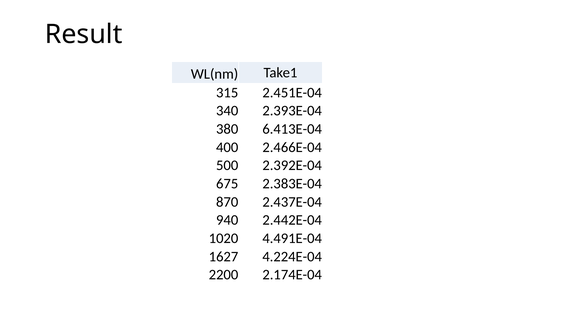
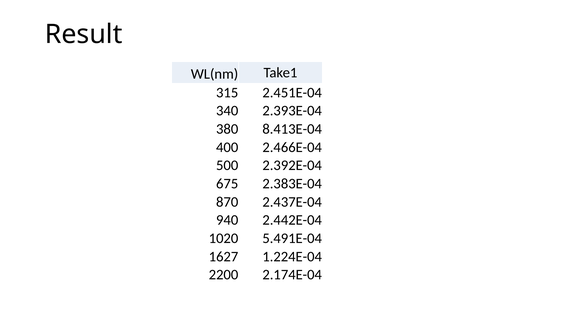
6.413E-04: 6.413E-04 -> 8.413E-04
4.491E-04: 4.491E-04 -> 5.491E-04
4.224E-04: 4.224E-04 -> 1.224E-04
